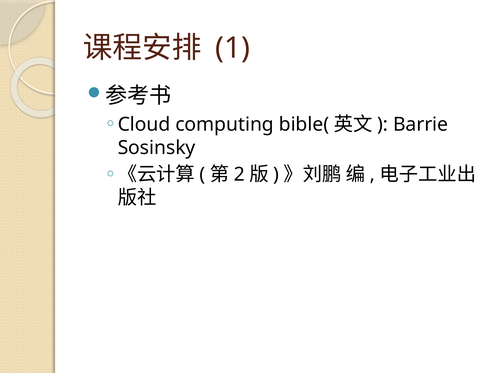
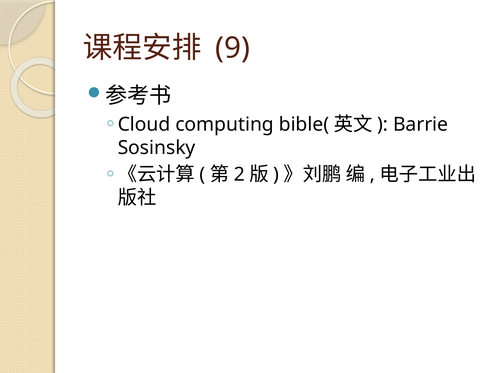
1: 1 -> 9
